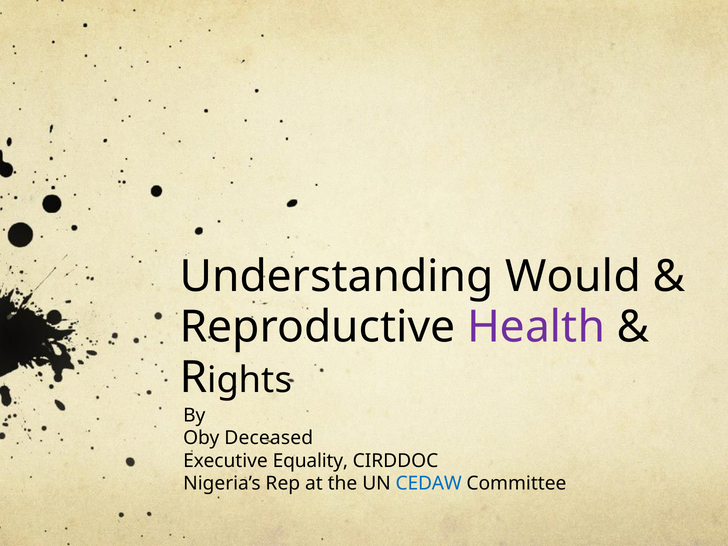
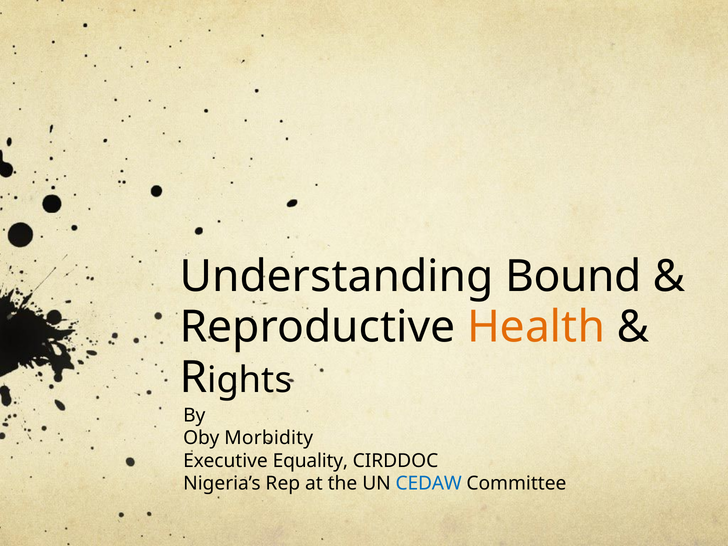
Would: Would -> Bound
Health colour: purple -> orange
Deceased: Deceased -> Morbidity
